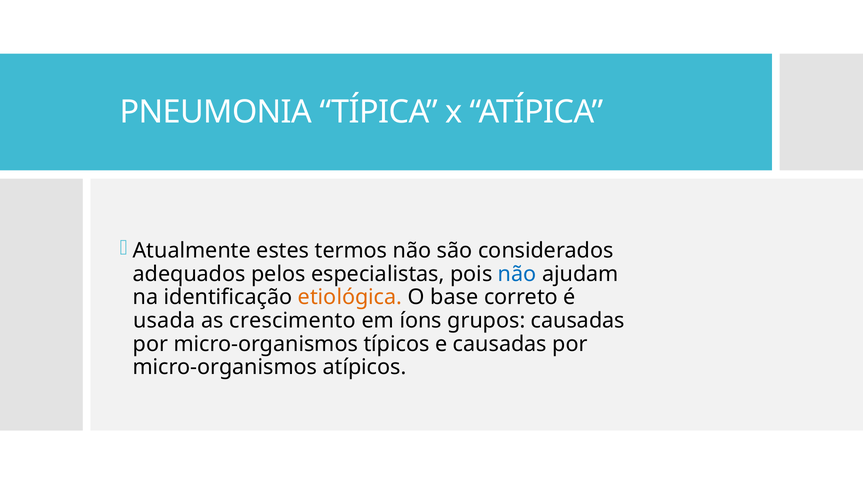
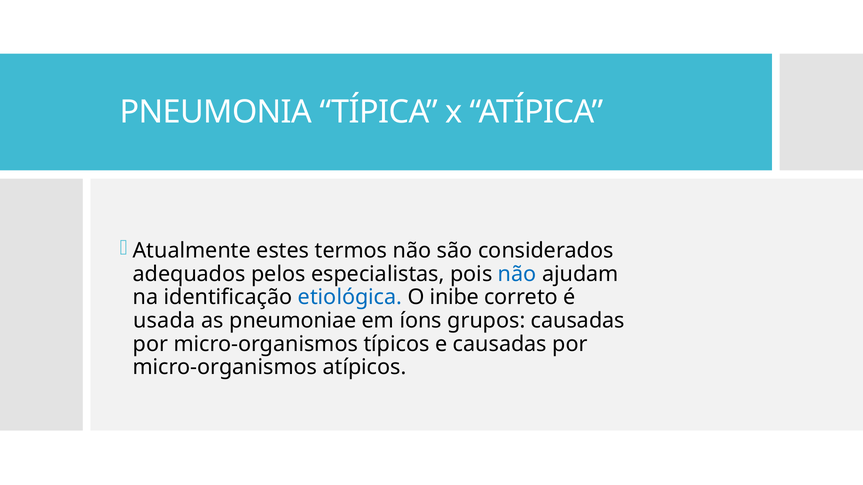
etiológica colour: orange -> blue
base: base -> inibe
crescimento: crescimento -> pneumoniae
